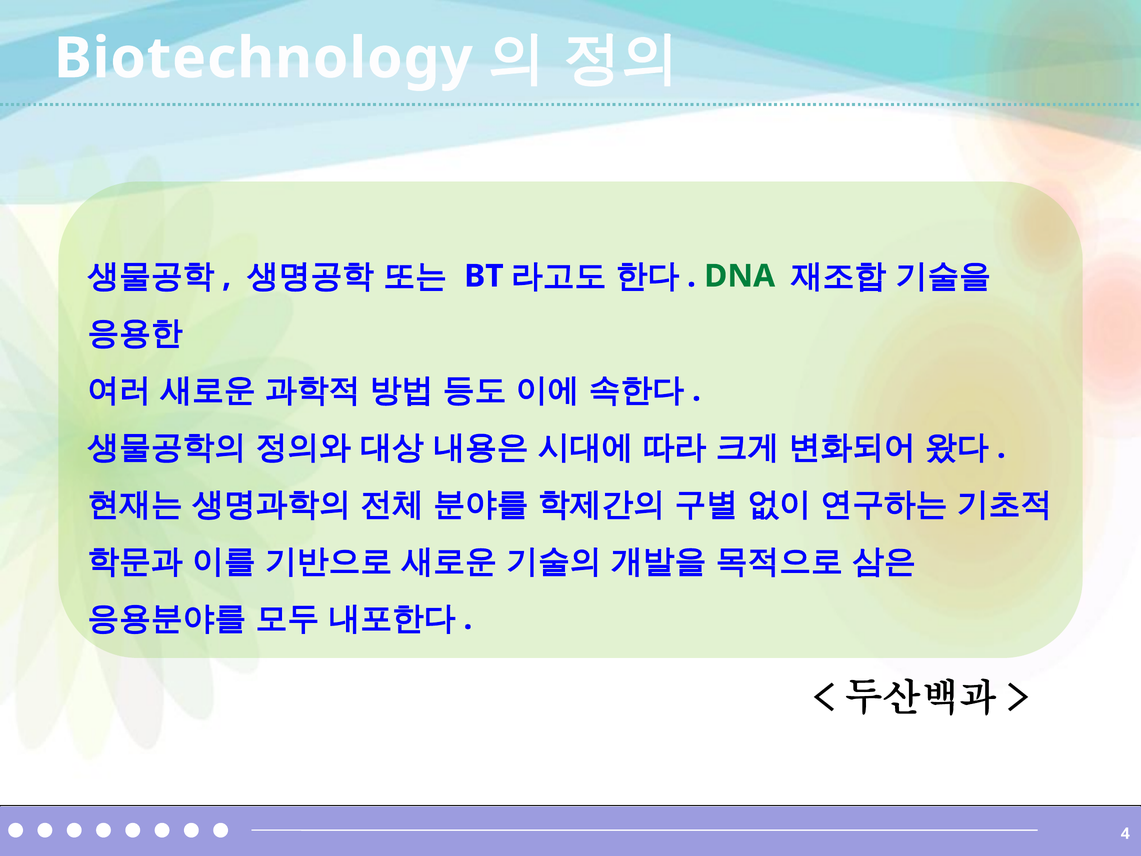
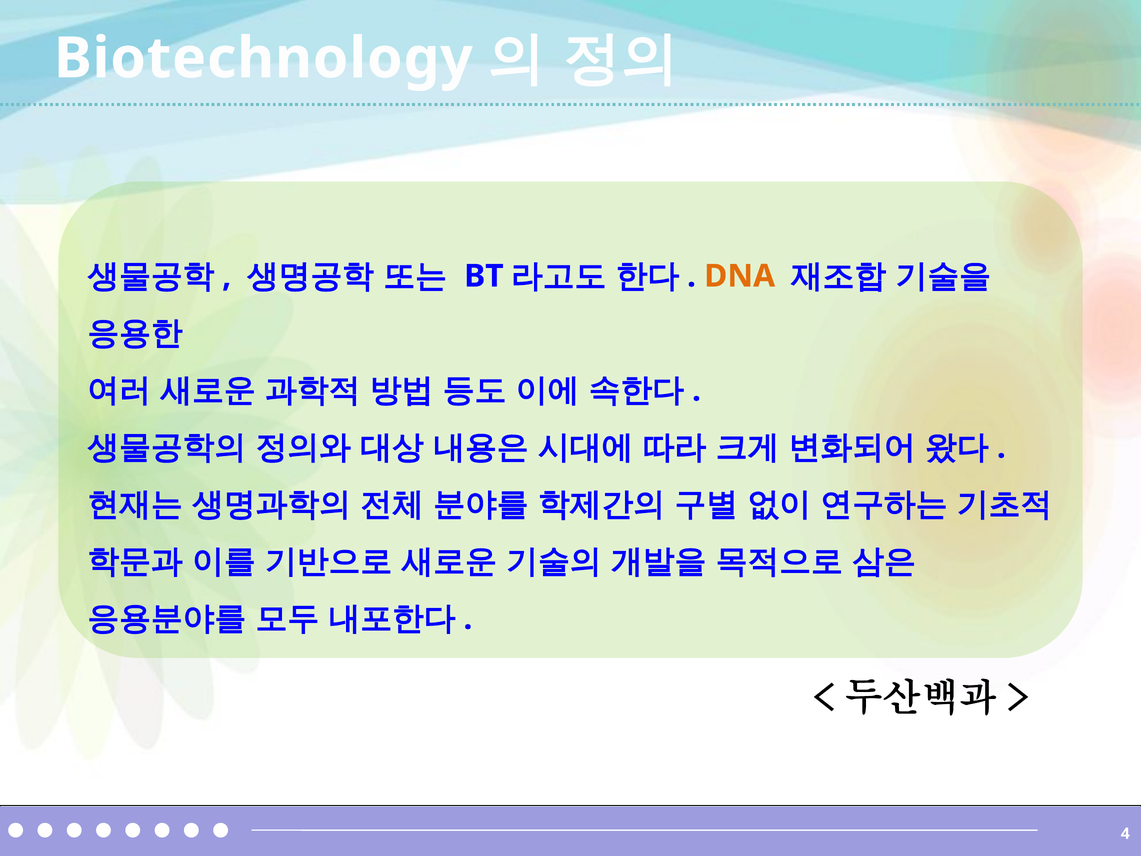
DNA colour: green -> orange
